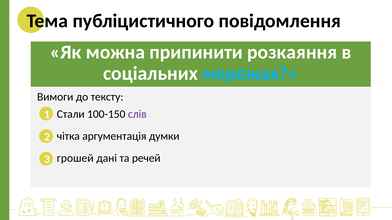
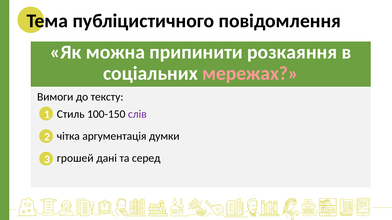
мережах colour: light blue -> pink
Стали: Стали -> Стиль
речей: речей -> серед
